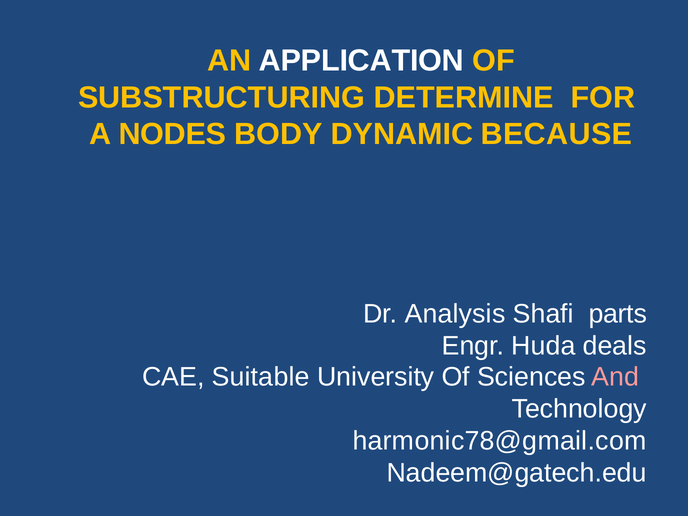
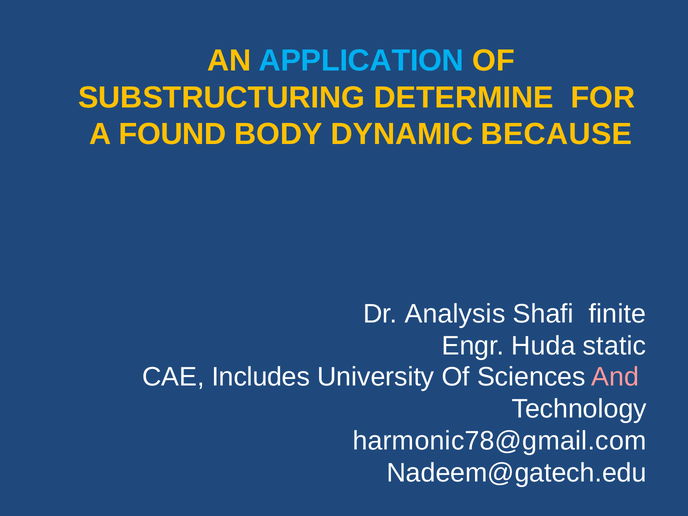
APPLICATION colour: white -> light blue
NODES: NODES -> FOUND
parts: parts -> finite
deals: deals -> static
Suitable: Suitable -> Includes
